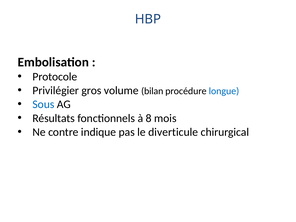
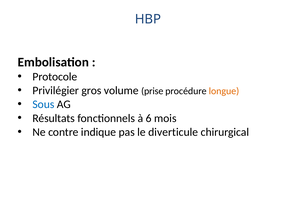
bilan: bilan -> prise
longue colour: blue -> orange
8: 8 -> 6
